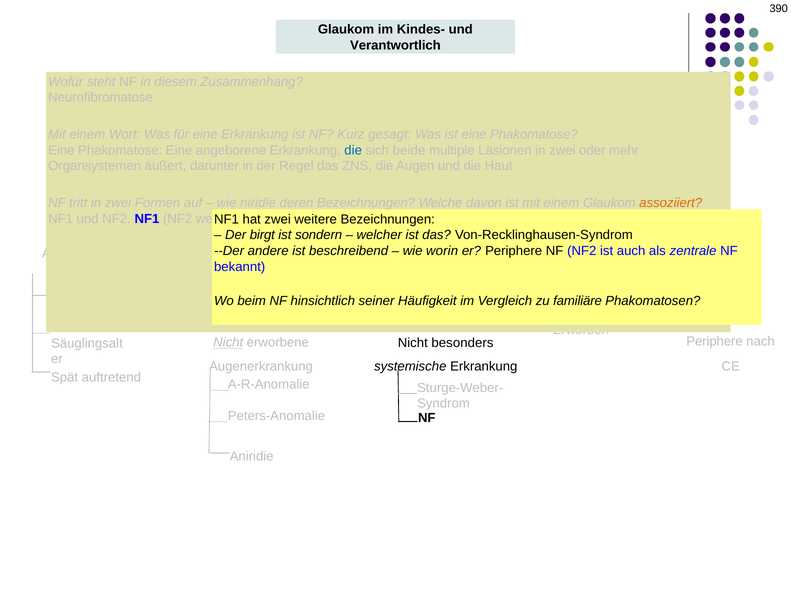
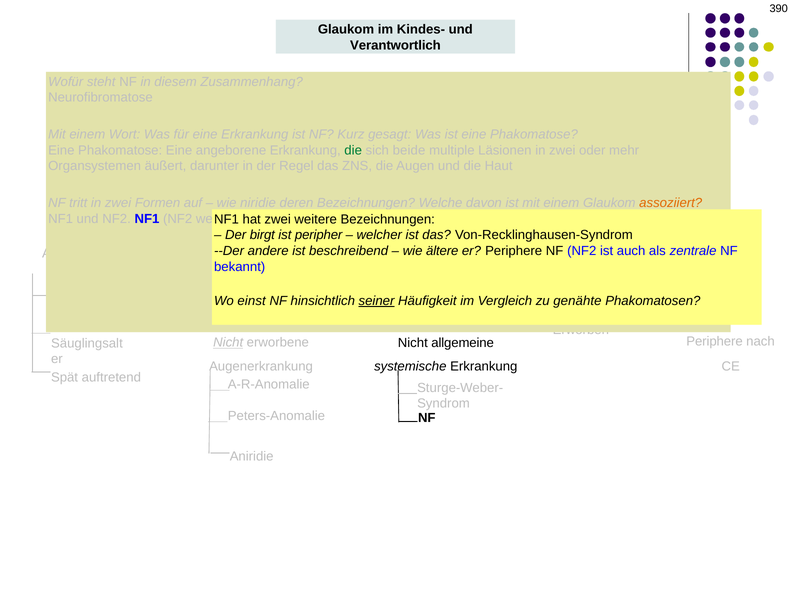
die at (353, 150) colour: blue -> green
sondern: sondern -> peripher
worin: worin -> ältere
beim: beim -> einst
seiner underline: none -> present
familiäre: familiäre -> genähte
besonders: besonders -> allgemeine
